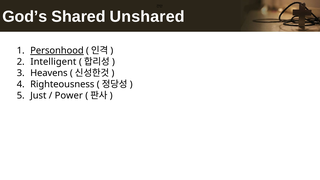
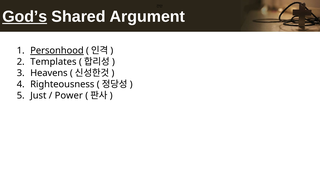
God’s underline: none -> present
Unshared: Unshared -> Argument
Intelligent: Intelligent -> Templates
